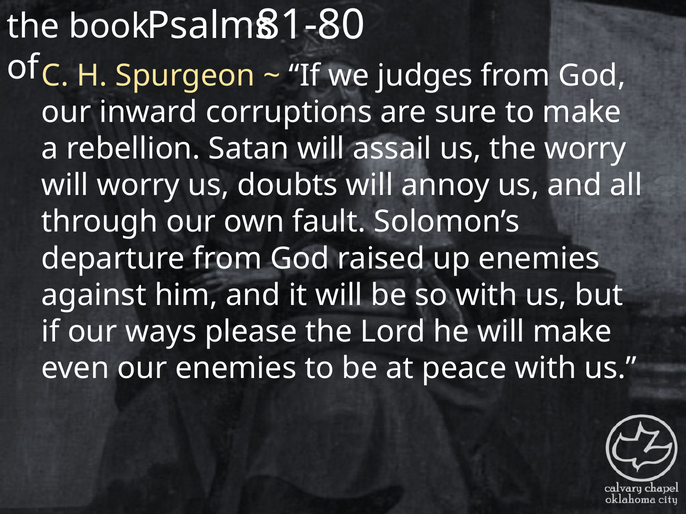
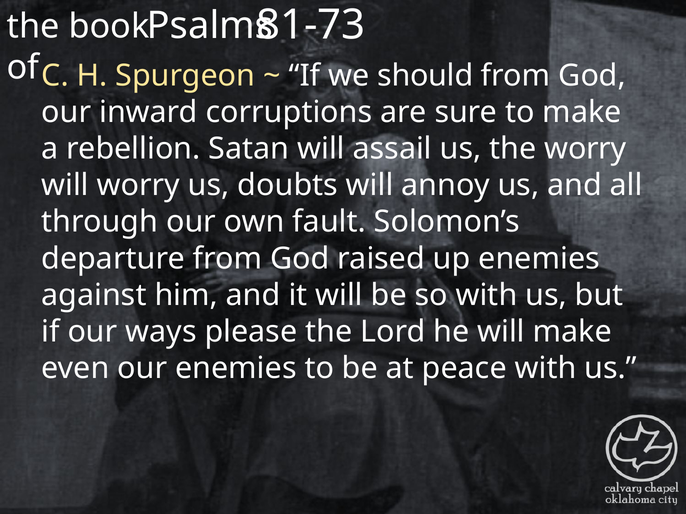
81-80: 81-80 -> 81-73
judges: judges -> should
